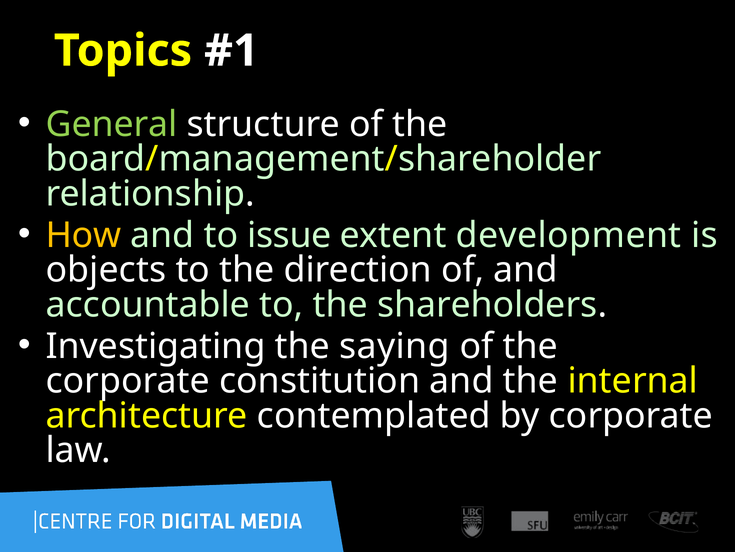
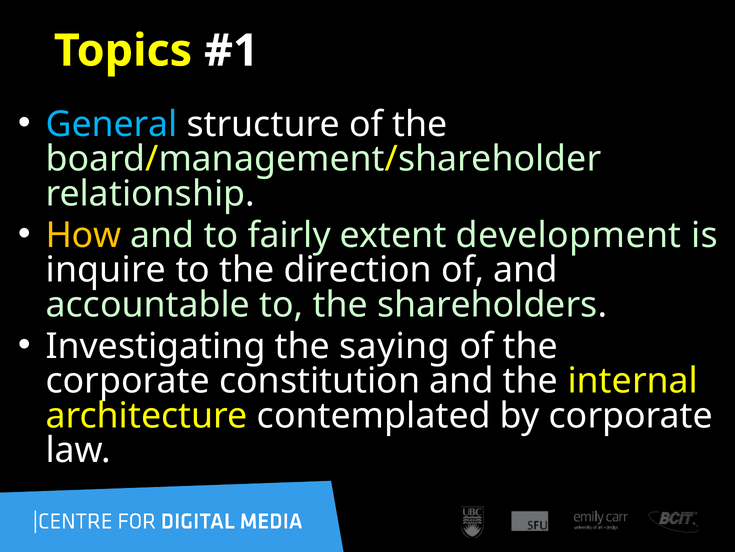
General colour: light green -> light blue
issue: issue -> fairly
objects: objects -> inquire
